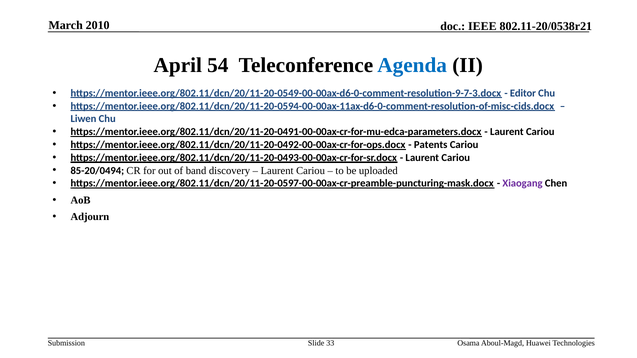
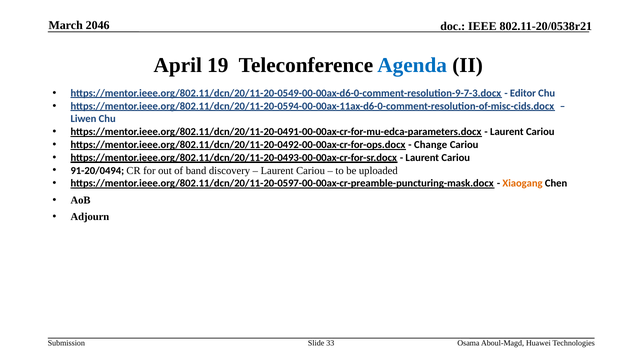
2010: 2010 -> 2046
54: 54 -> 19
Patents: Patents -> Change
85-20/0494: 85-20/0494 -> 91-20/0494
Xiaogang colour: purple -> orange
